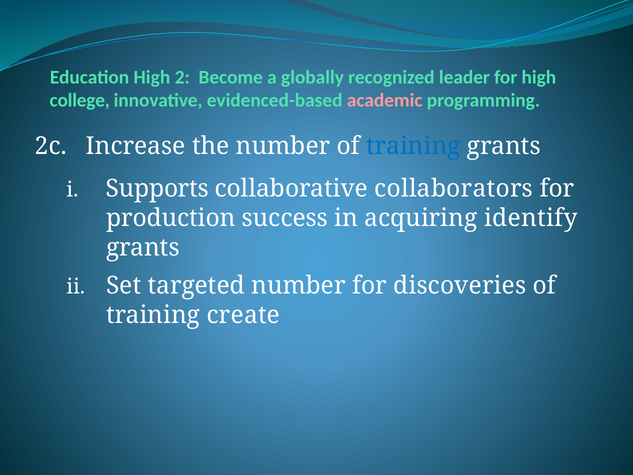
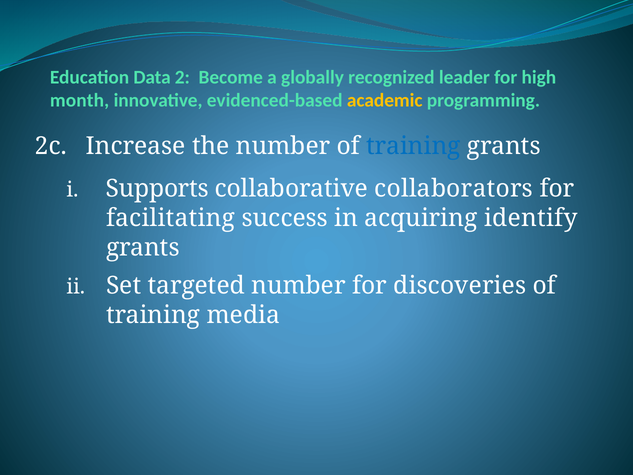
Education High: High -> Data
college: college -> month
academic colour: pink -> yellow
production: production -> facilitating
create: create -> media
